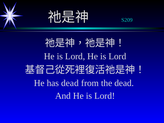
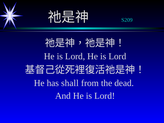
has dead: dead -> shall
